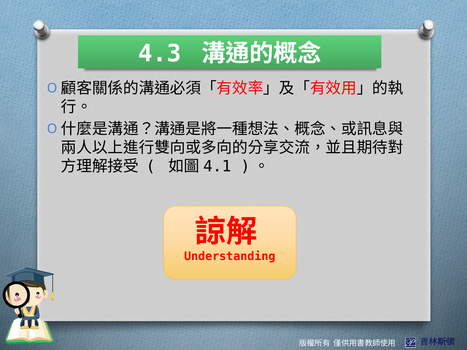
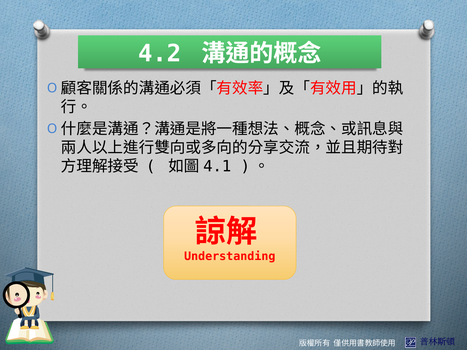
4.3: 4.3 -> 4.2
